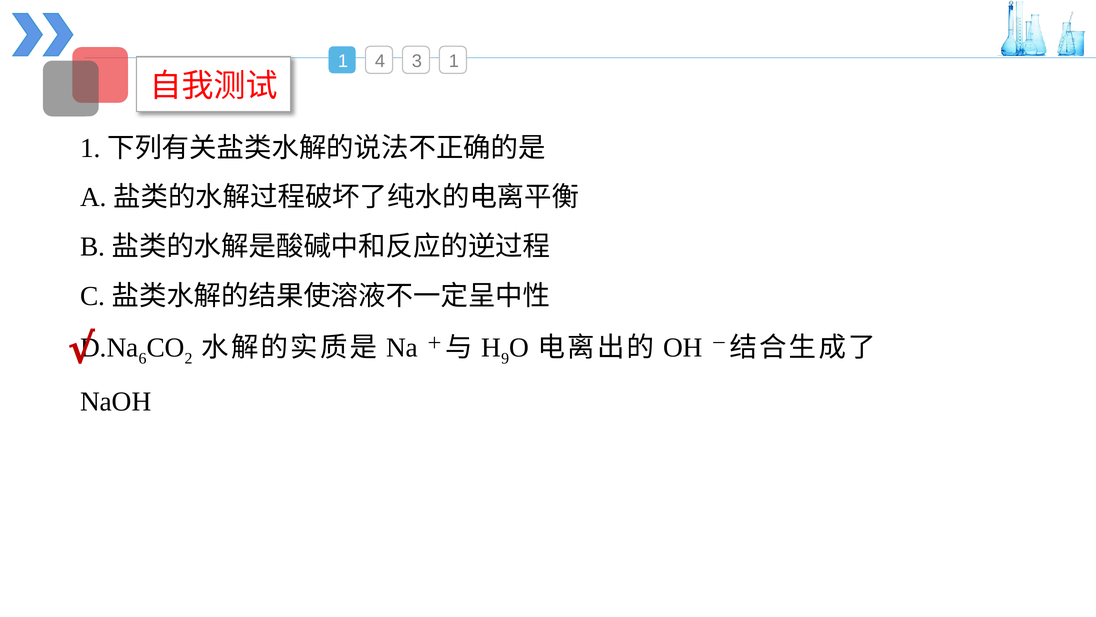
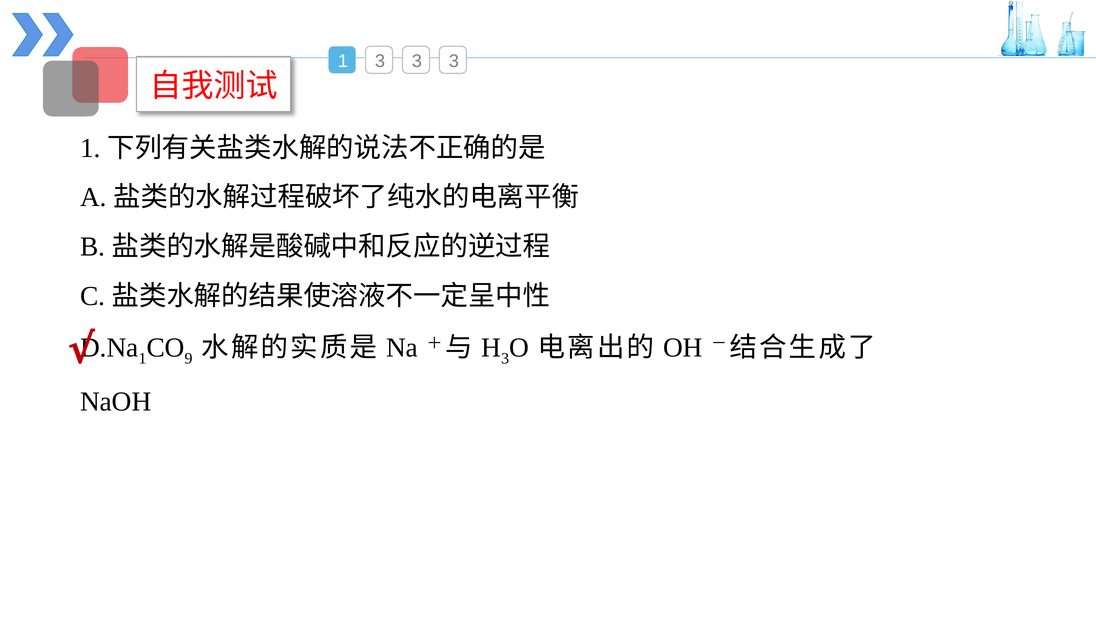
1 4: 4 -> 3
1 at (454, 61): 1 -> 3
6 at (143, 358): 6 -> 1
2: 2 -> 9
9 at (505, 358): 9 -> 3
